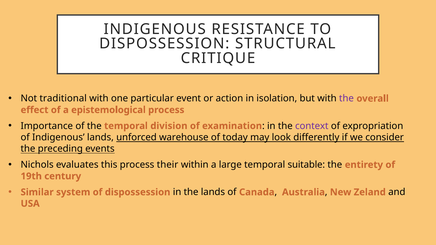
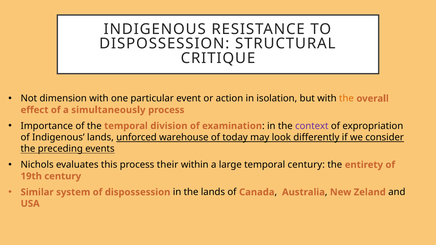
traditional: traditional -> dimension
the at (346, 99) colour: purple -> orange
epistemological: epistemological -> simultaneously
temporal suitable: suitable -> century
